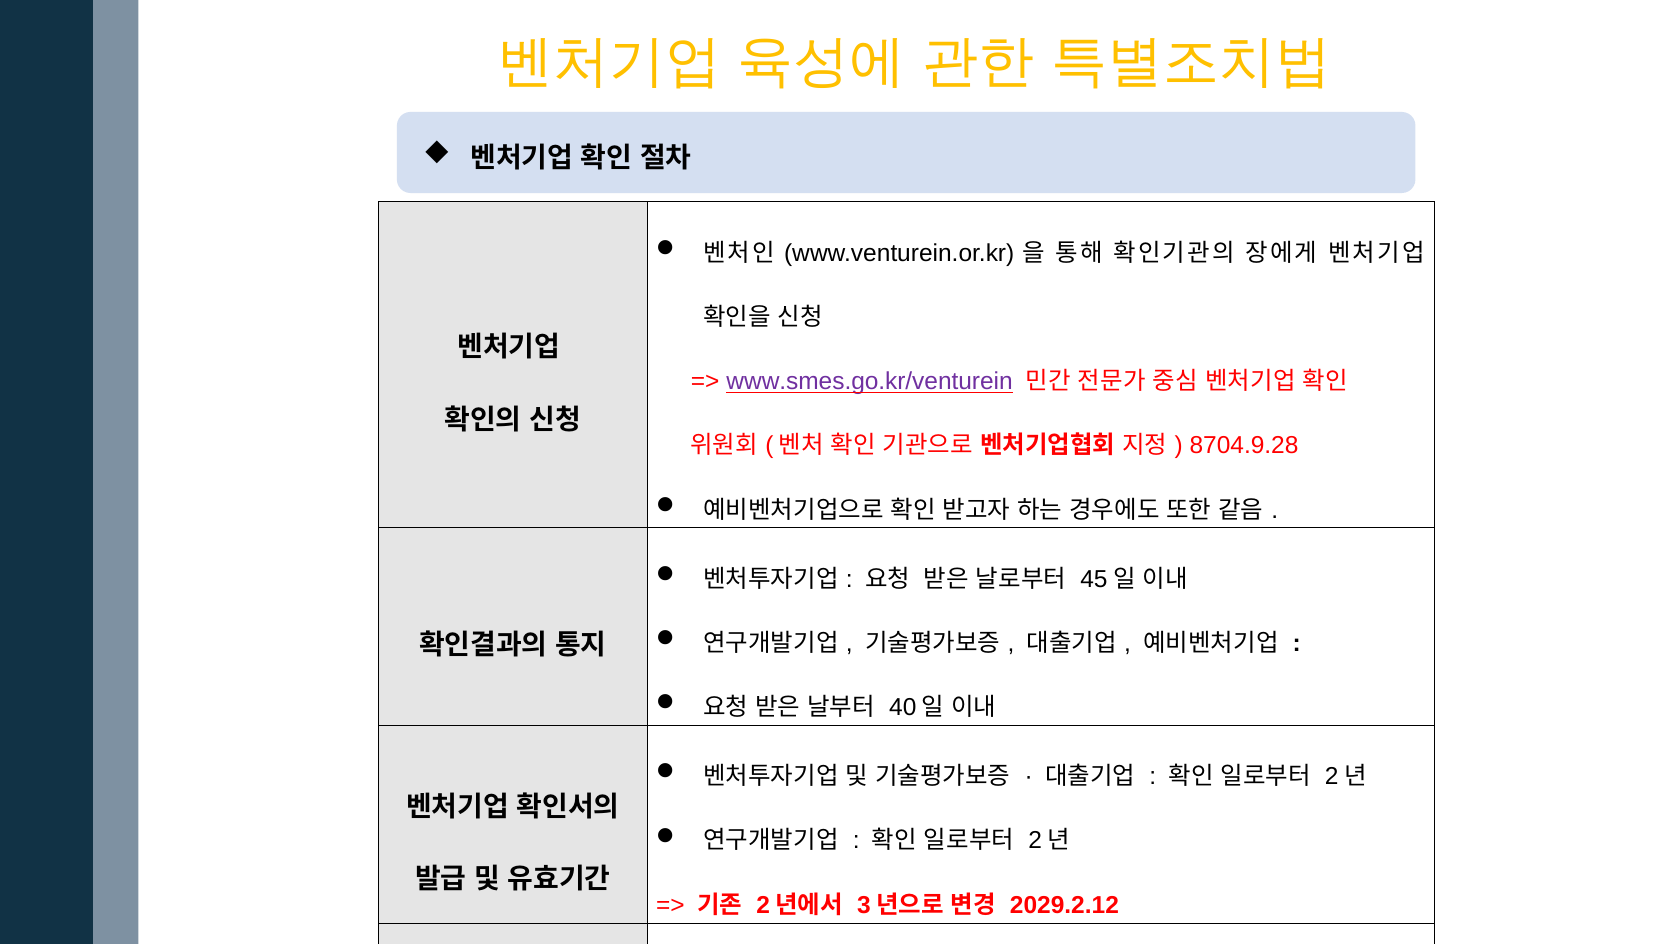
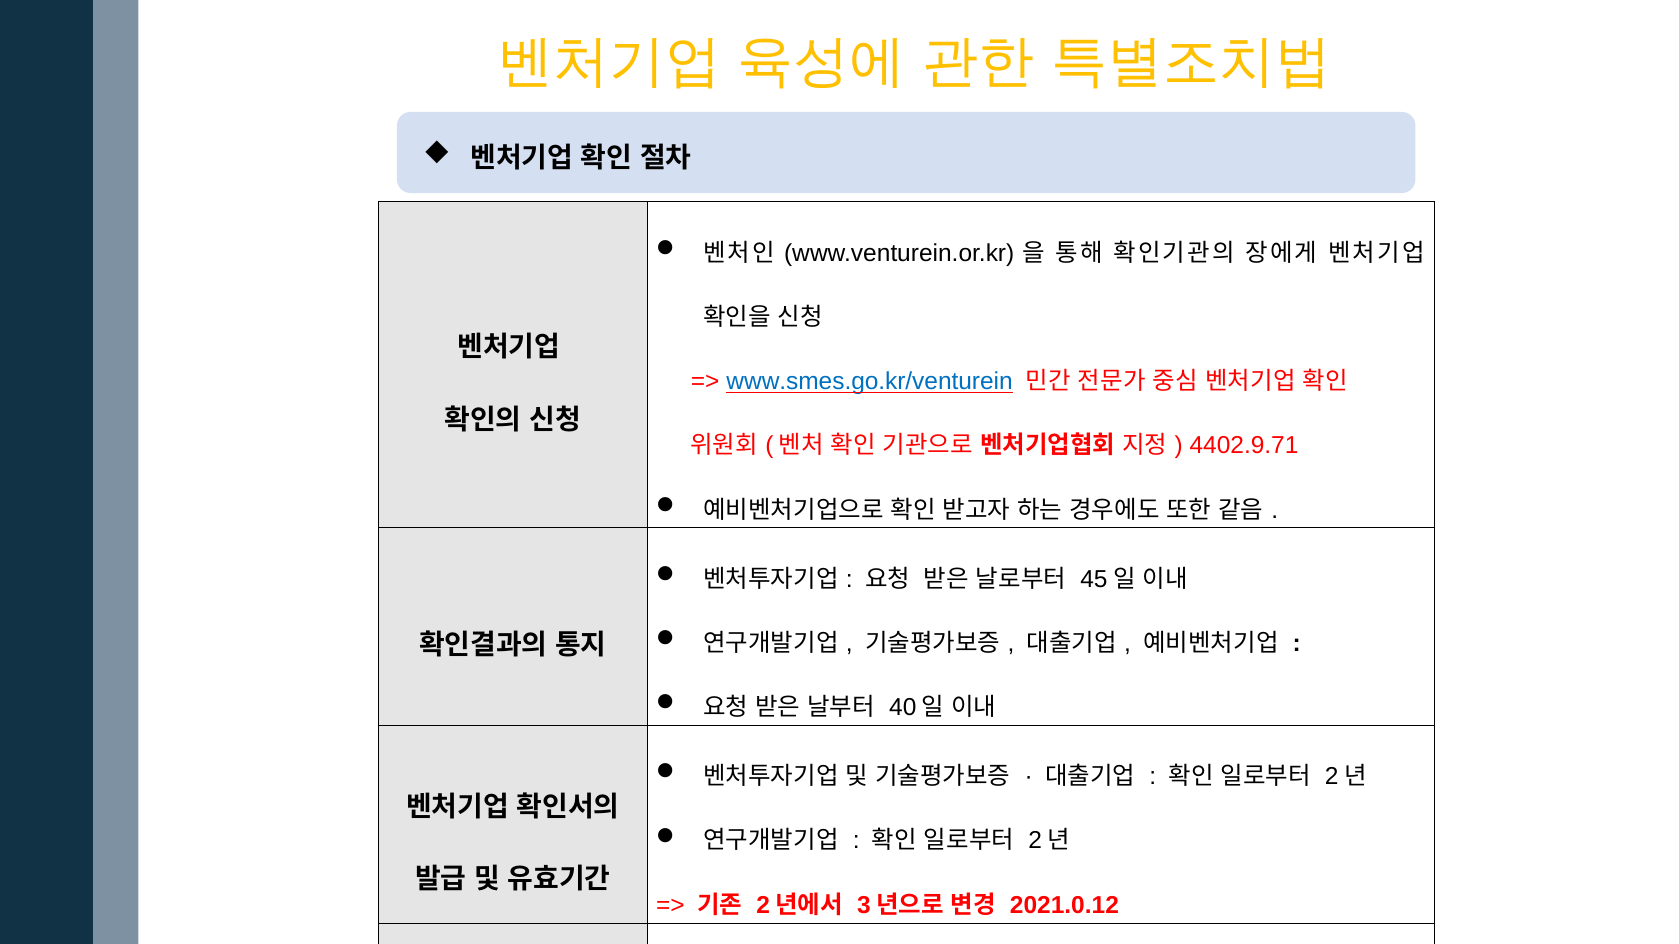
www.smes.go.kr/venturein colour: purple -> blue
8704.9.28: 8704.9.28 -> 4402.9.71
2029.2.12: 2029.2.12 -> 2021.0.12
